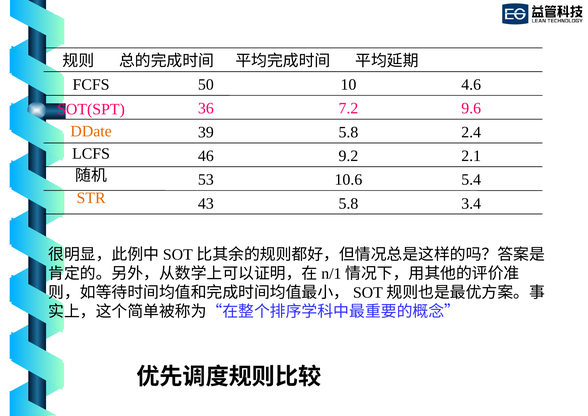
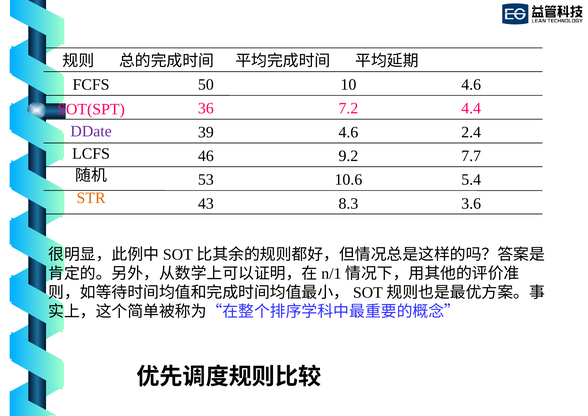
9.6: 9.6 -> 4.4
DDate colour: orange -> purple
5.8 at (348, 132): 5.8 -> 4.6
2.1: 2.1 -> 7.7
5.8 at (348, 203): 5.8 -> 8.3
3.4: 3.4 -> 3.6
